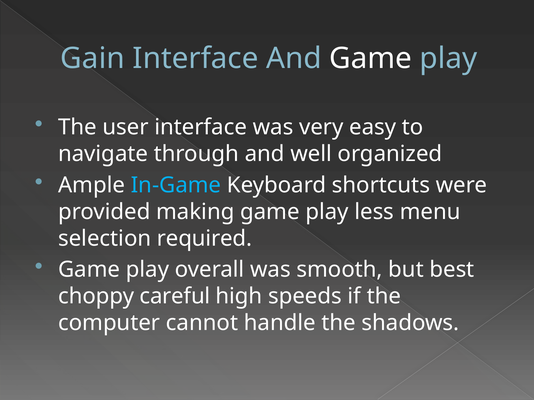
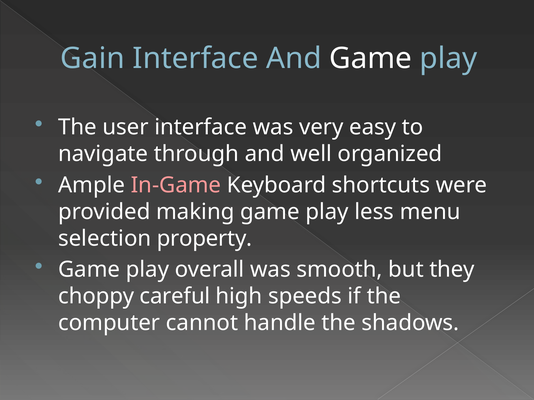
In-Game colour: light blue -> pink
required: required -> property
best: best -> they
